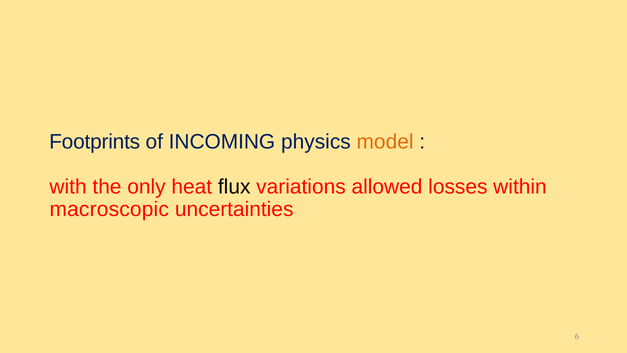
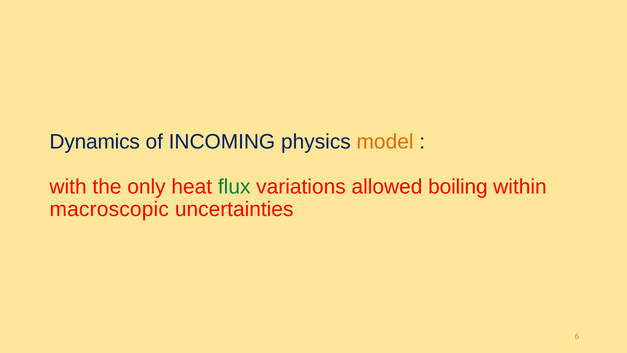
Footprints: Footprints -> Dynamics
flux colour: black -> green
losses: losses -> boiling
